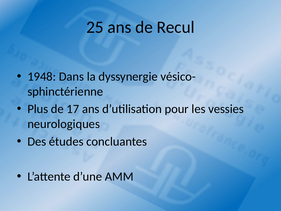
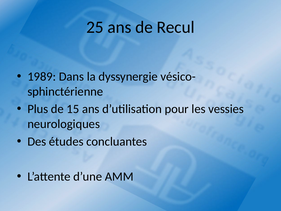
1948: 1948 -> 1989
17: 17 -> 15
